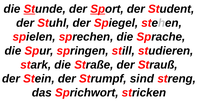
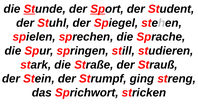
sind: sind -> ging
